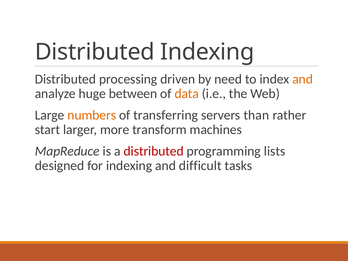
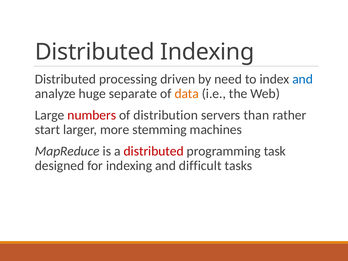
and at (303, 79) colour: orange -> blue
between: between -> separate
numbers colour: orange -> red
transferring: transferring -> distribution
transform: transform -> stemming
lists: lists -> task
